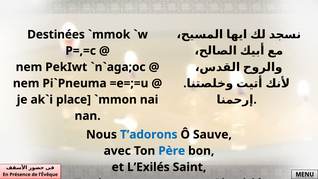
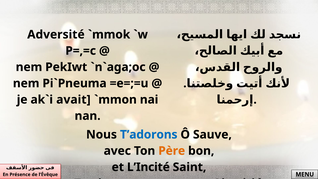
Destinées: Destinées -> Adversité
place: place -> avait
Père colour: blue -> orange
L’Exilés: L’Exilés -> L’Incité
